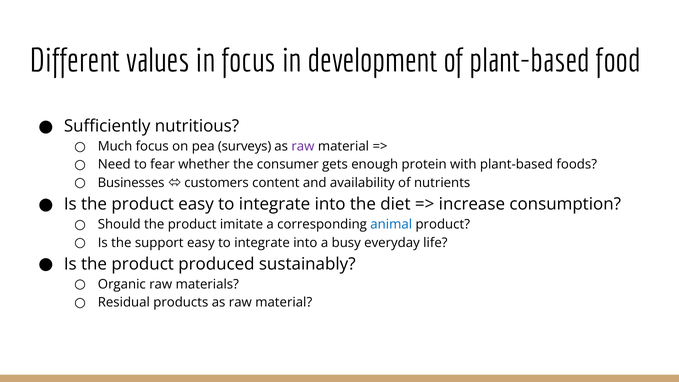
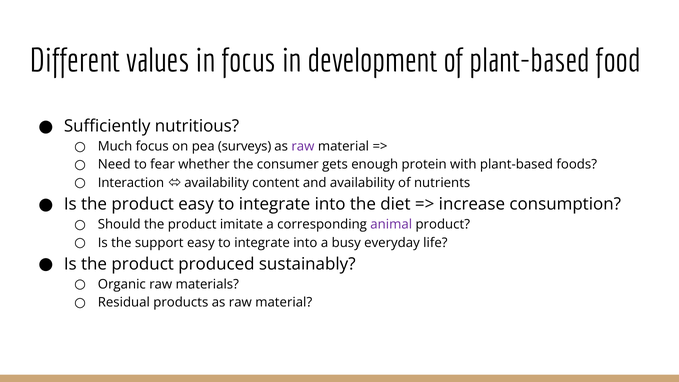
Businesses: Businesses -> Interaction
customers at (217, 183): customers -> availability
animal colour: blue -> purple
